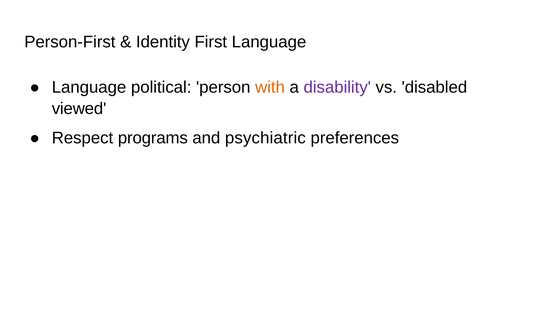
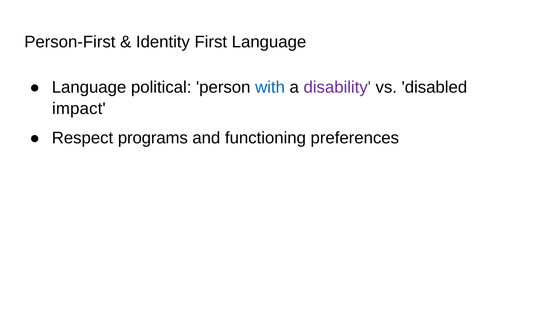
with colour: orange -> blue
viewed: viewed -> impact
psychiatric: psychiatric -> functioning
